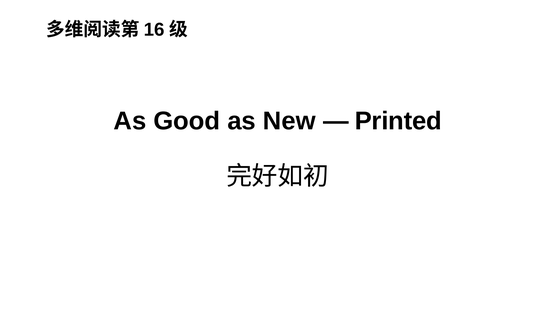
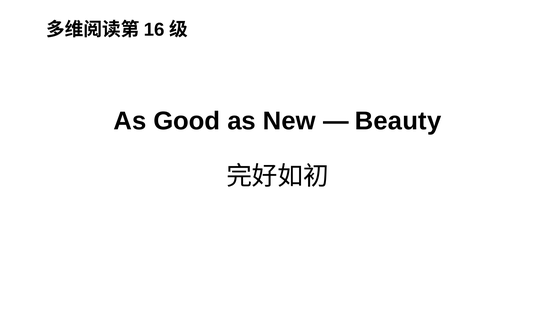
Printed: Printed -> Beauty
